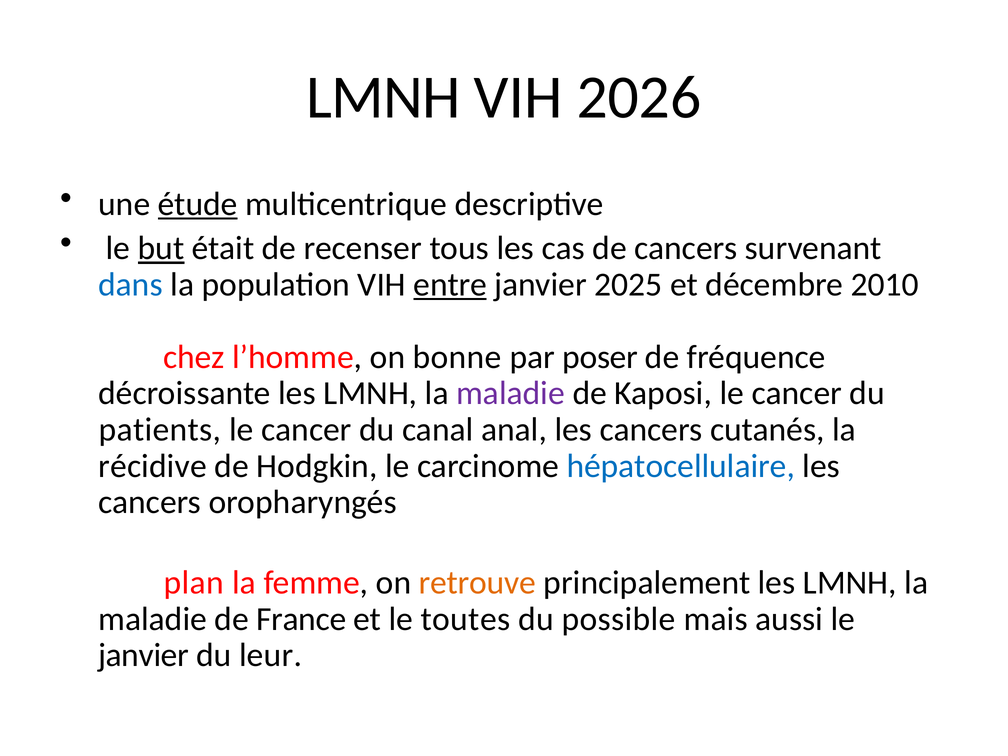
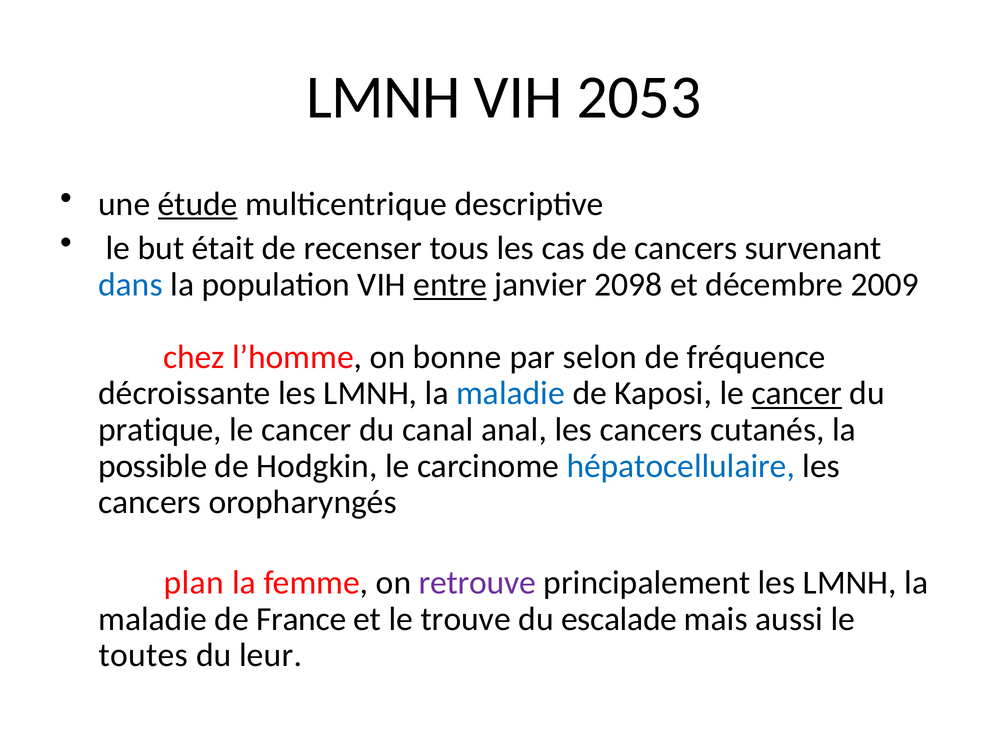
2026: 2026 -> 2053
but underline: present -> none
2025: 2025 -> 2098
2010: 2010 -> 2009
poser: poser -> selon
maladie at (511, 393) colour: purple -> blue
cancer at (797, 393) underline: none -> present
patients: patients -> pratique
récidive: récidive -> possible
retrouve colour: orange -> purple
toutes: toutes -> trouve
possible: possible -> escalade
janvier at (144, 655): janvier -> toutes
